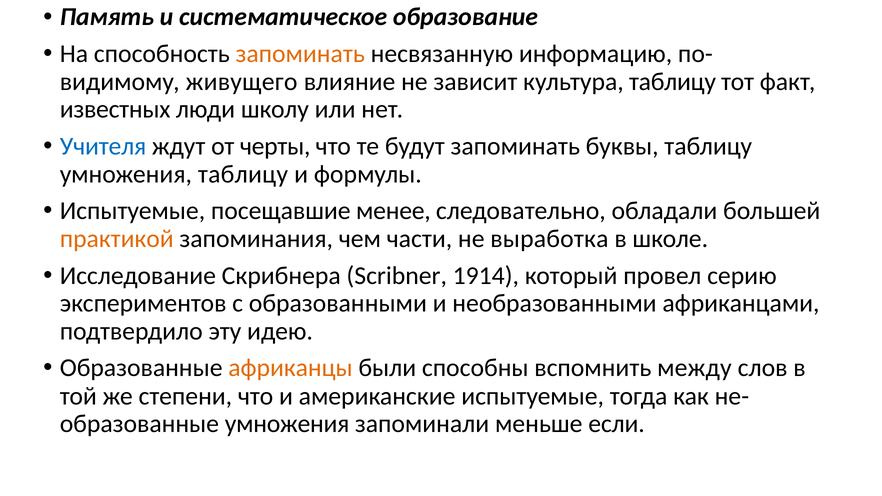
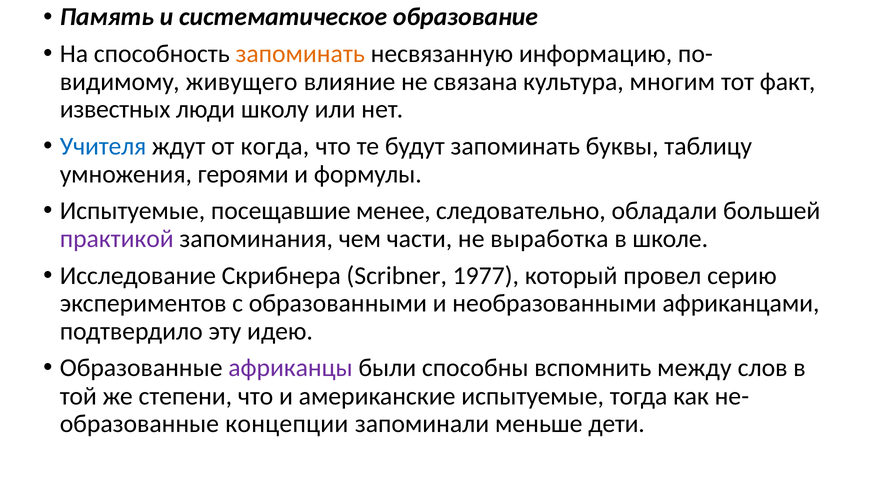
зависит: зависит -> связана
культура таблицу: таблицу -> многим
черты: черты -> когда
умножения таблицу: таблицу -> героями
практикой colour: orange -> purple
1914: 1914 -> 1977
африканцы colour: orange -> purple
образованные умножения: умножения -> концепции
если: если -> дети
